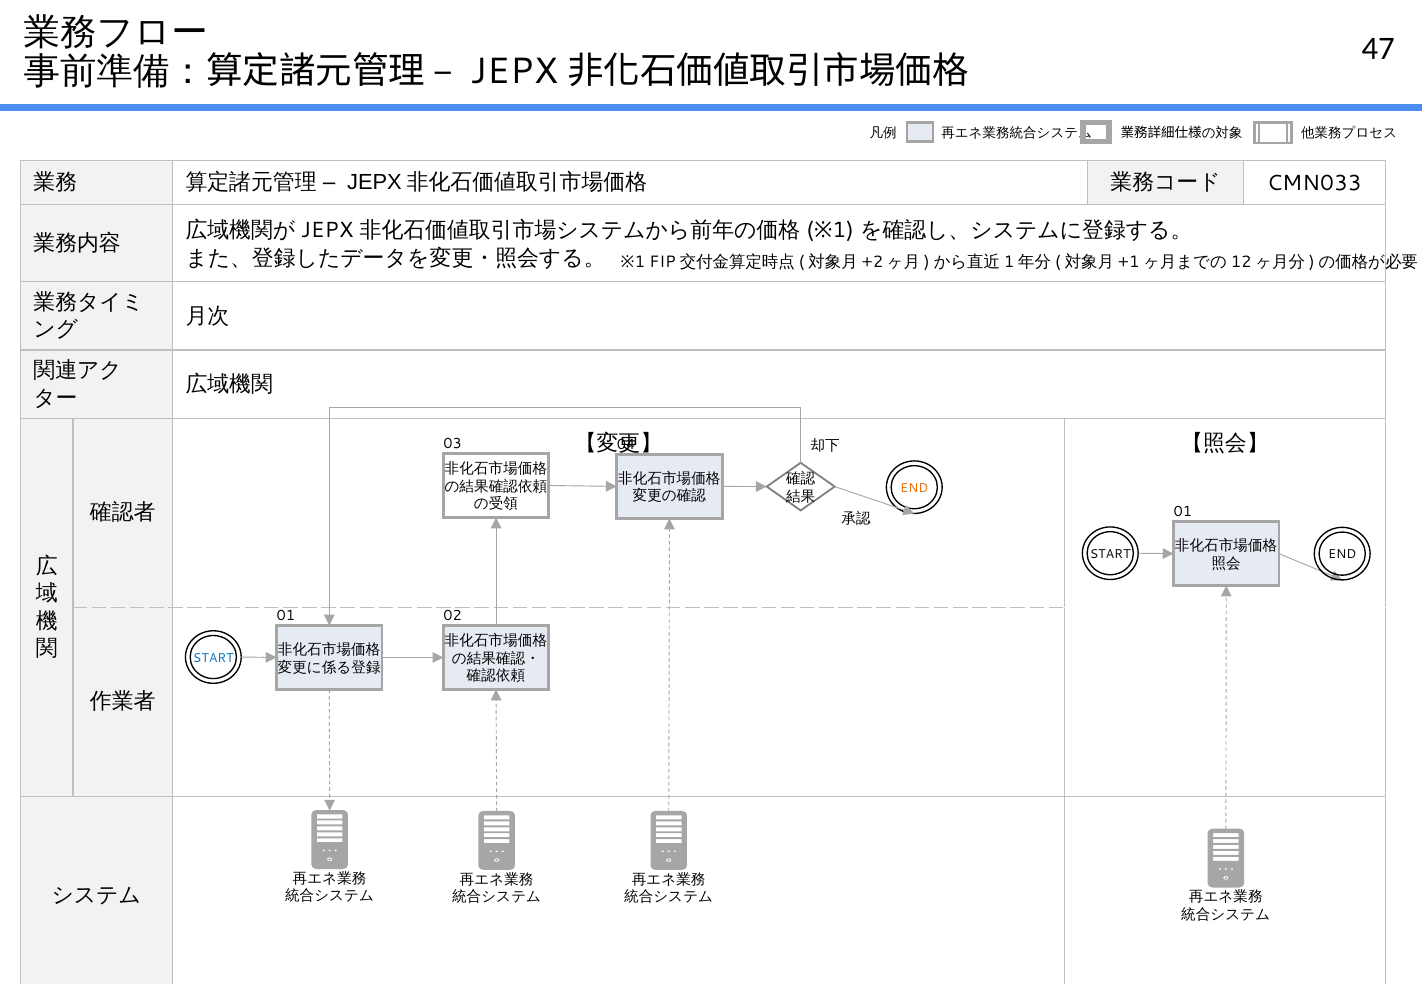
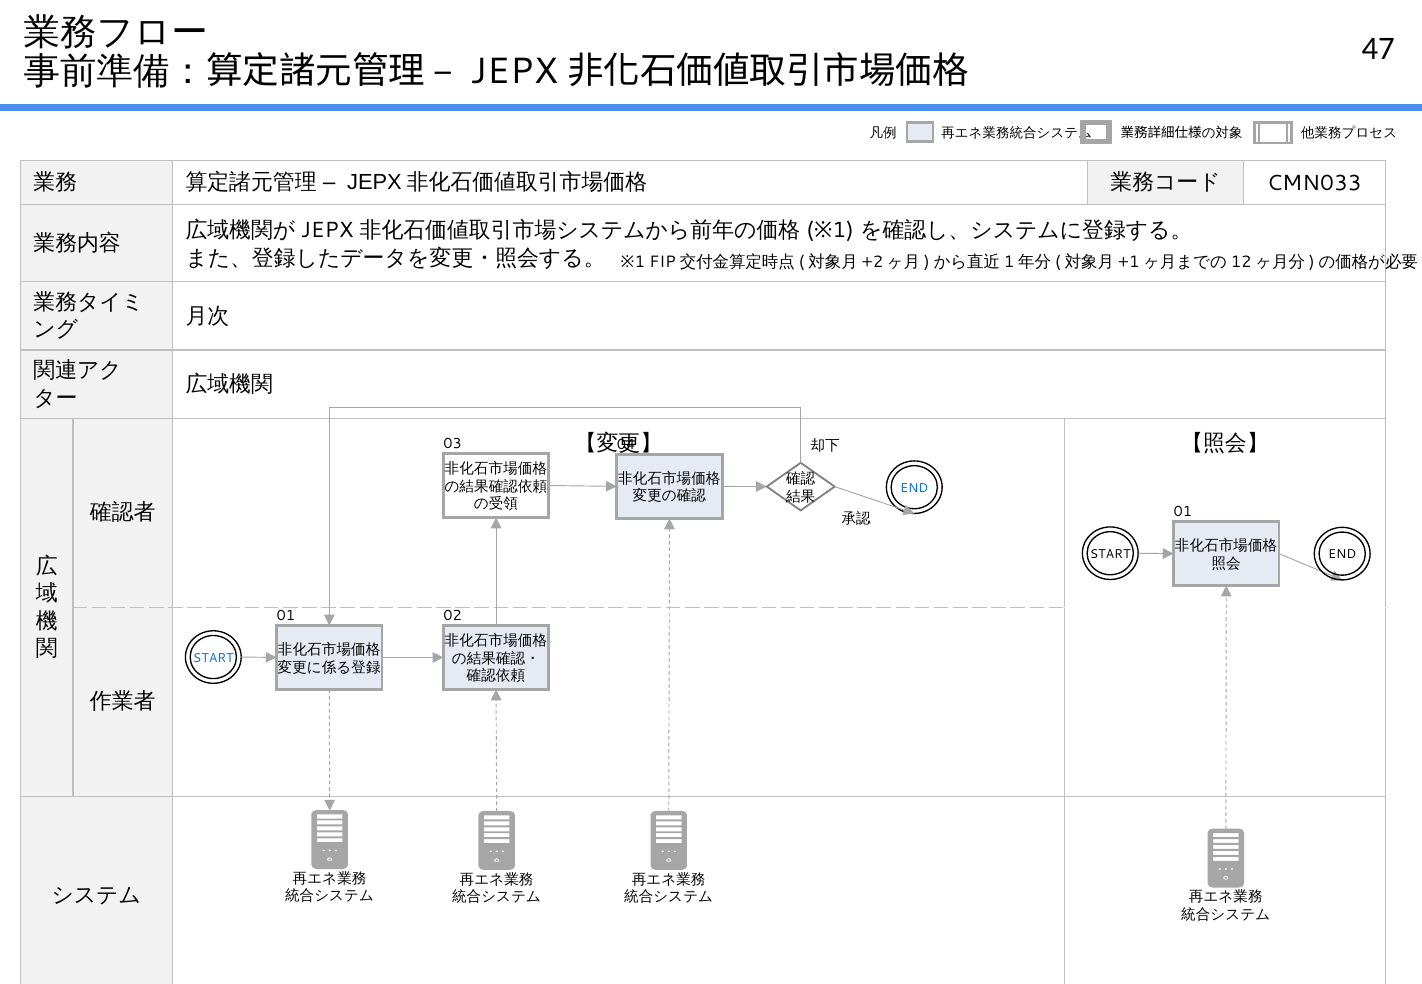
END at (914, 488) colour: orange -> blue
